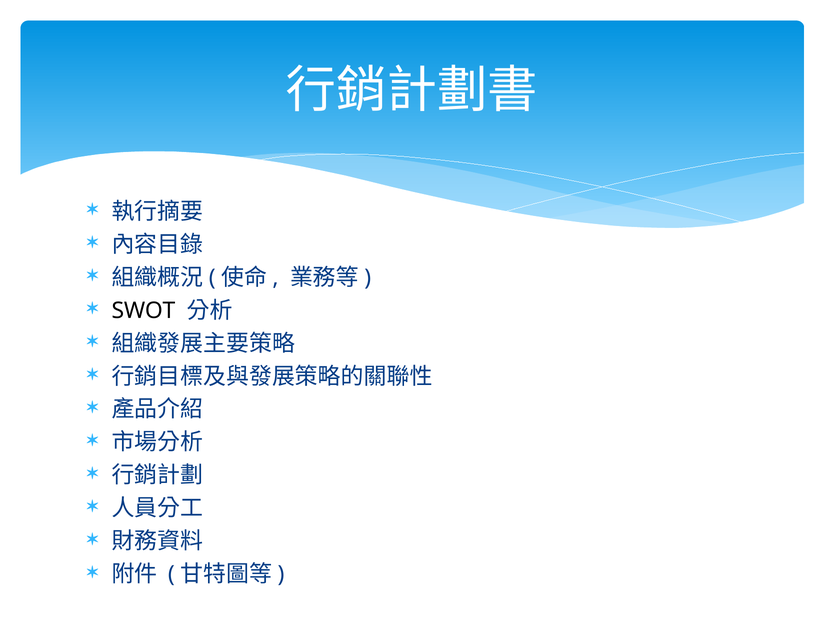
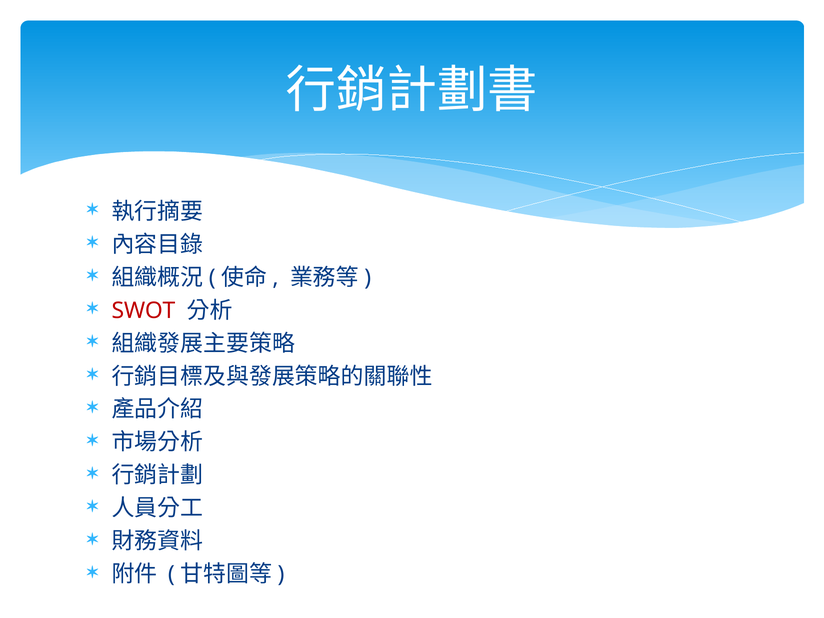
SWOT colour: black -> red
